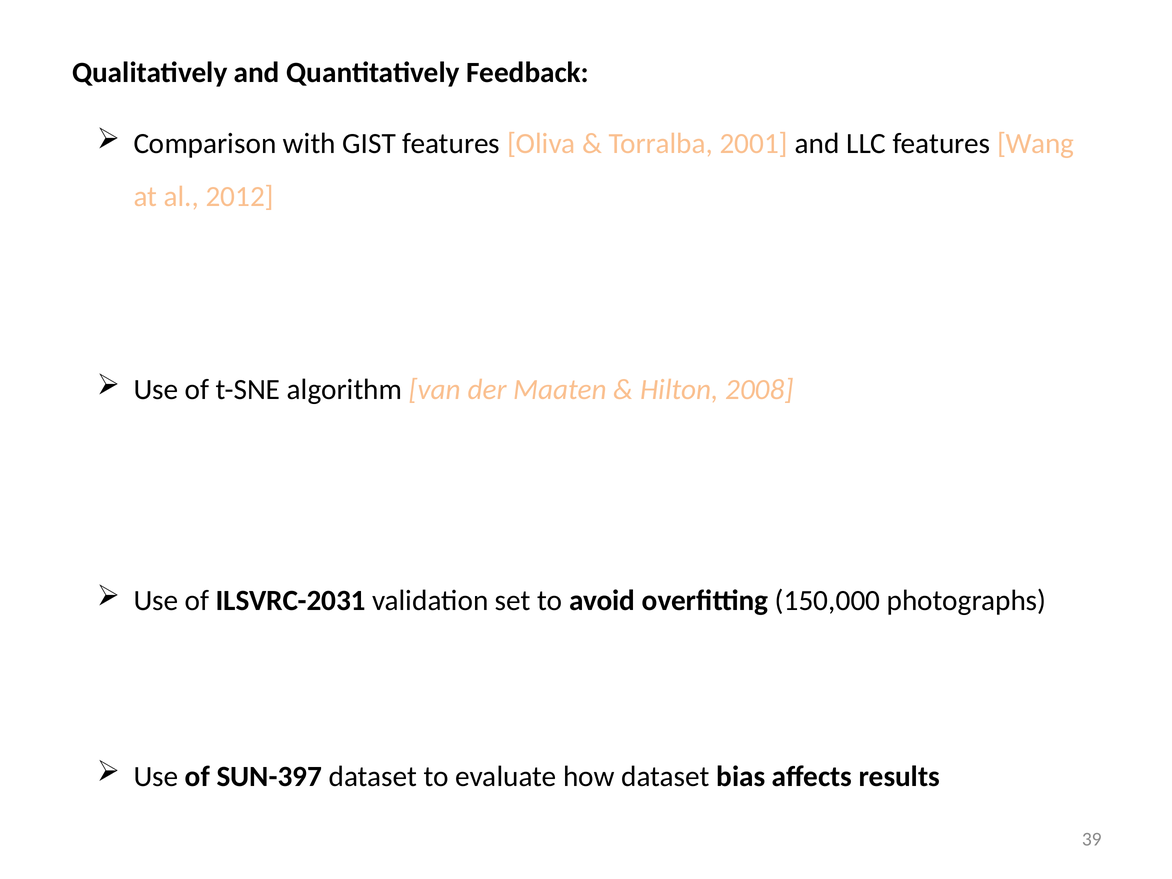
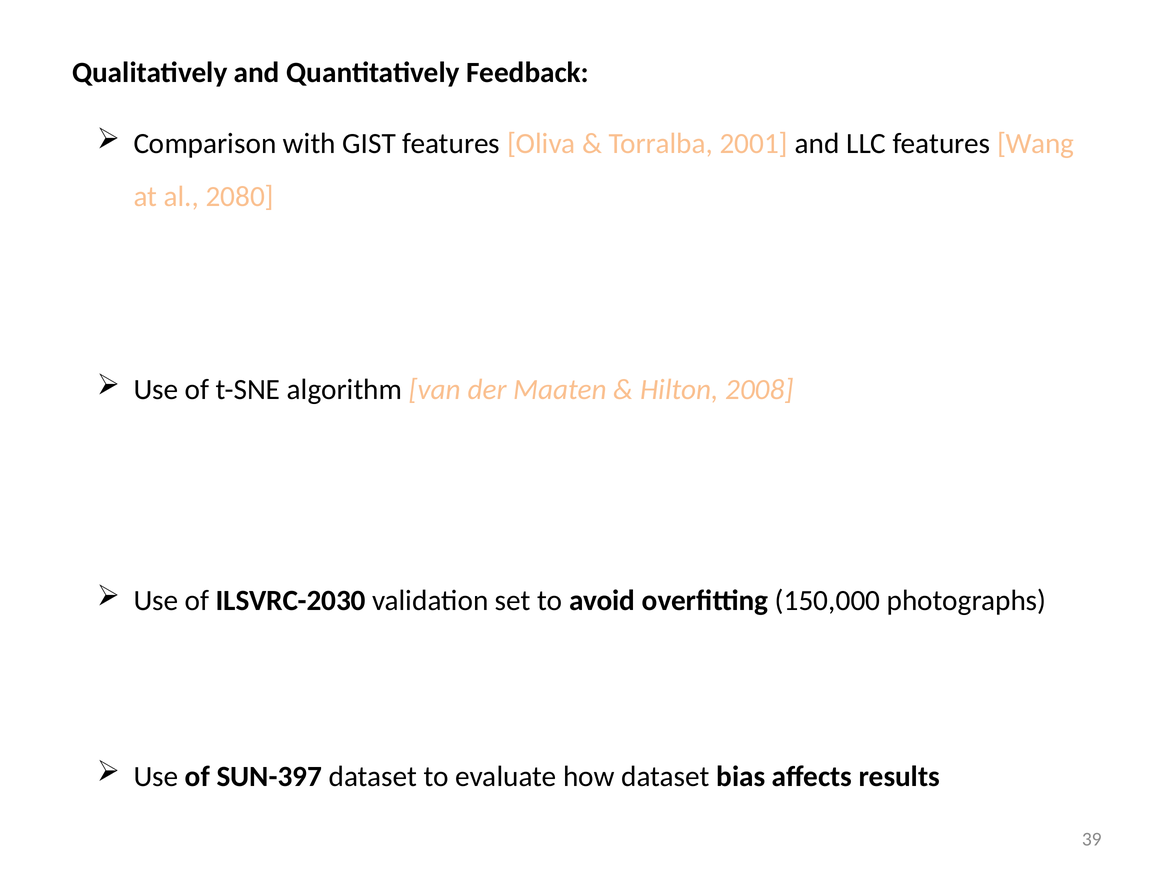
2012: 2012 -> 2080
ILSVRC-2031: ILSVRC-2031 -> ILSVRC-2030
